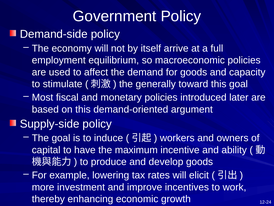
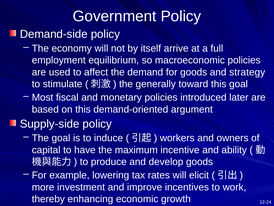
capacity: capacity -> strategy
